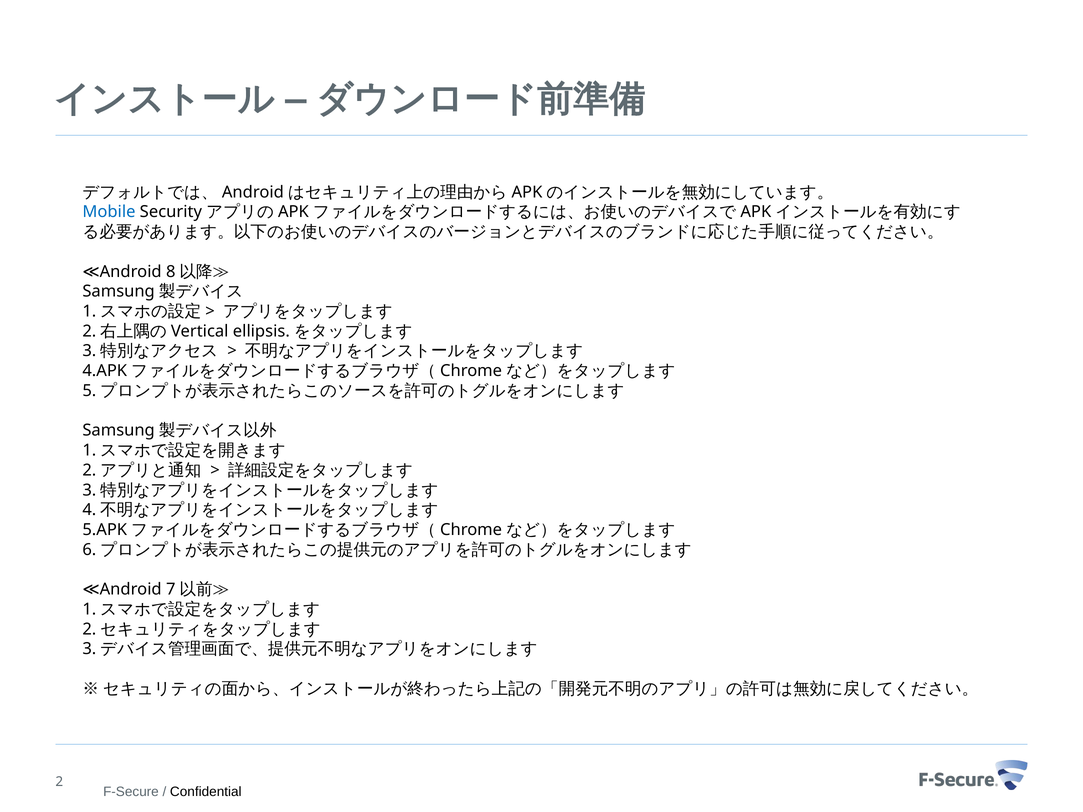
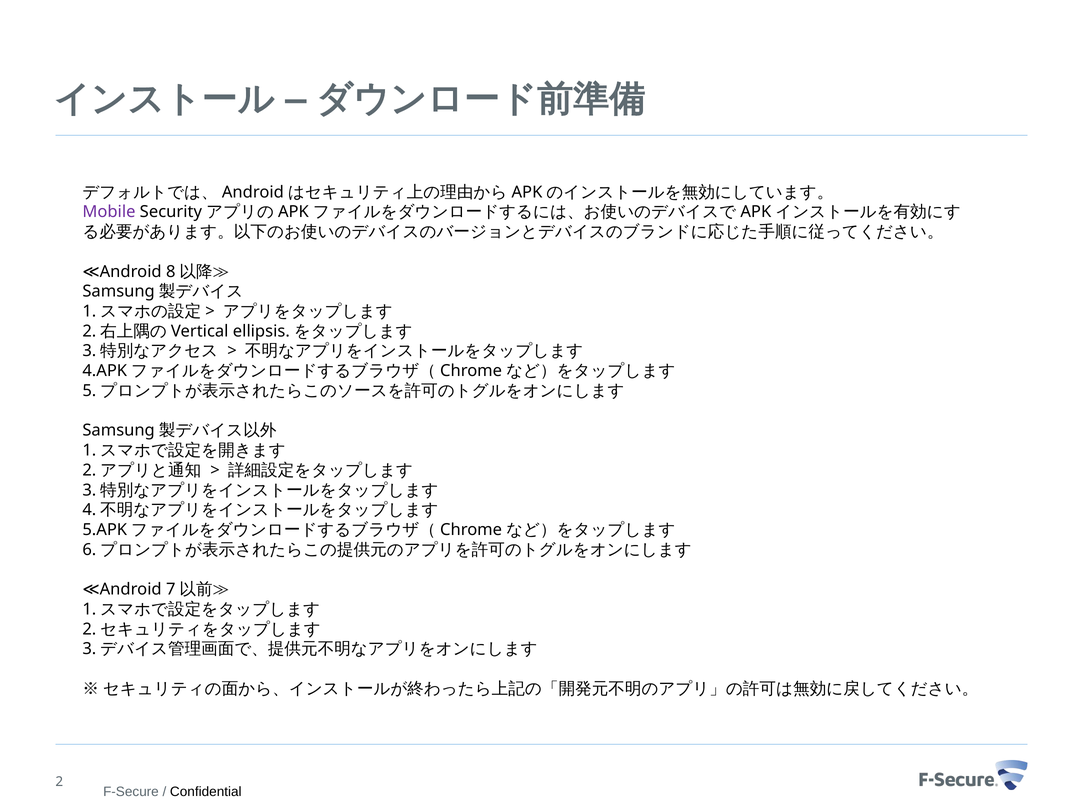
Mobile colour: blue -> purple
